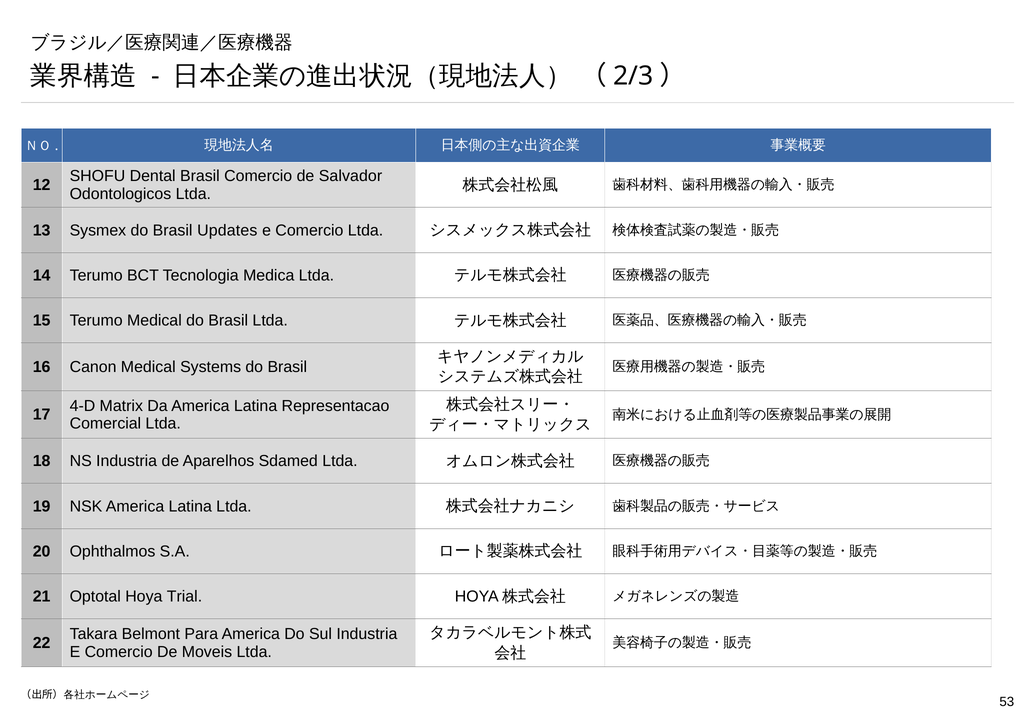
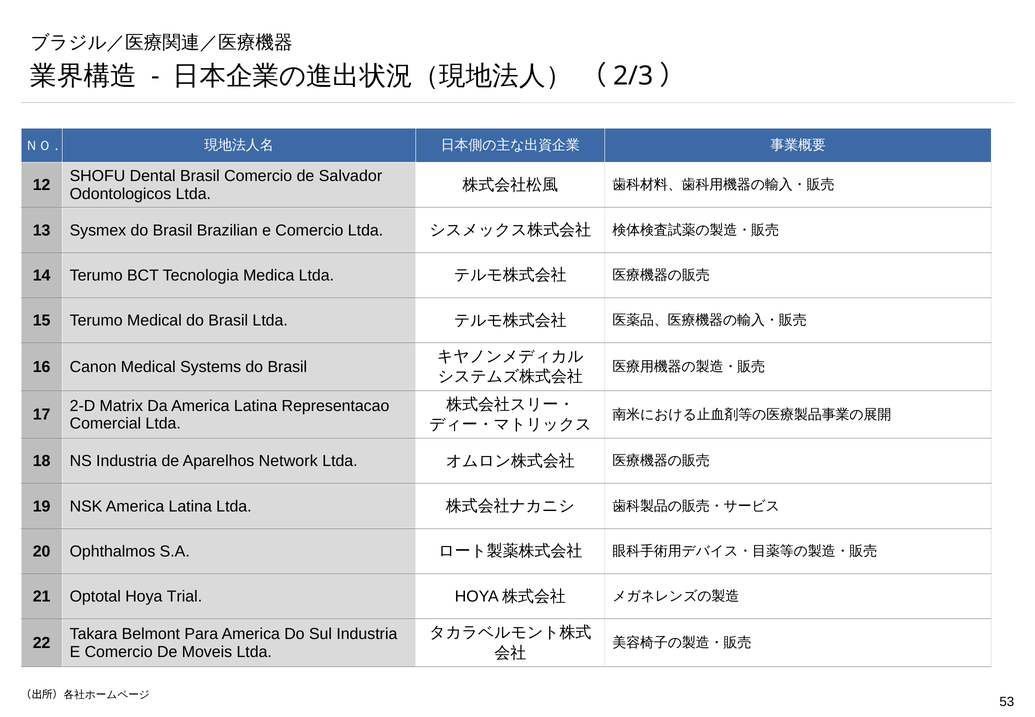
Updates: Updates -> Brazilian
4-D: 4-D -> 2-D
Sdamed: Sdamed -> Network
